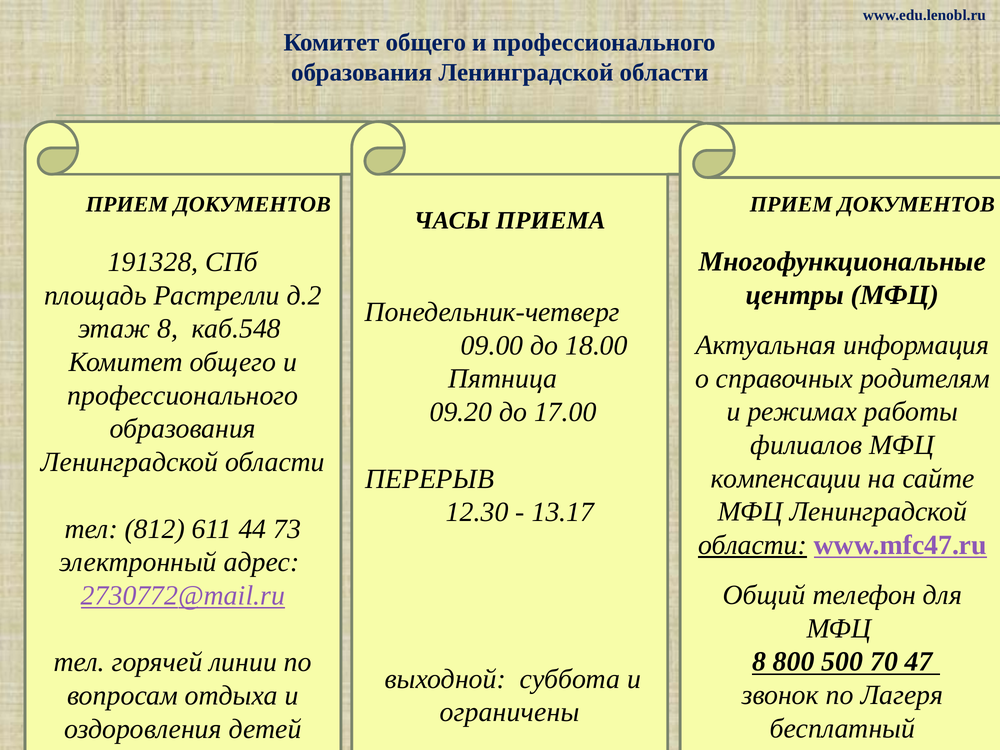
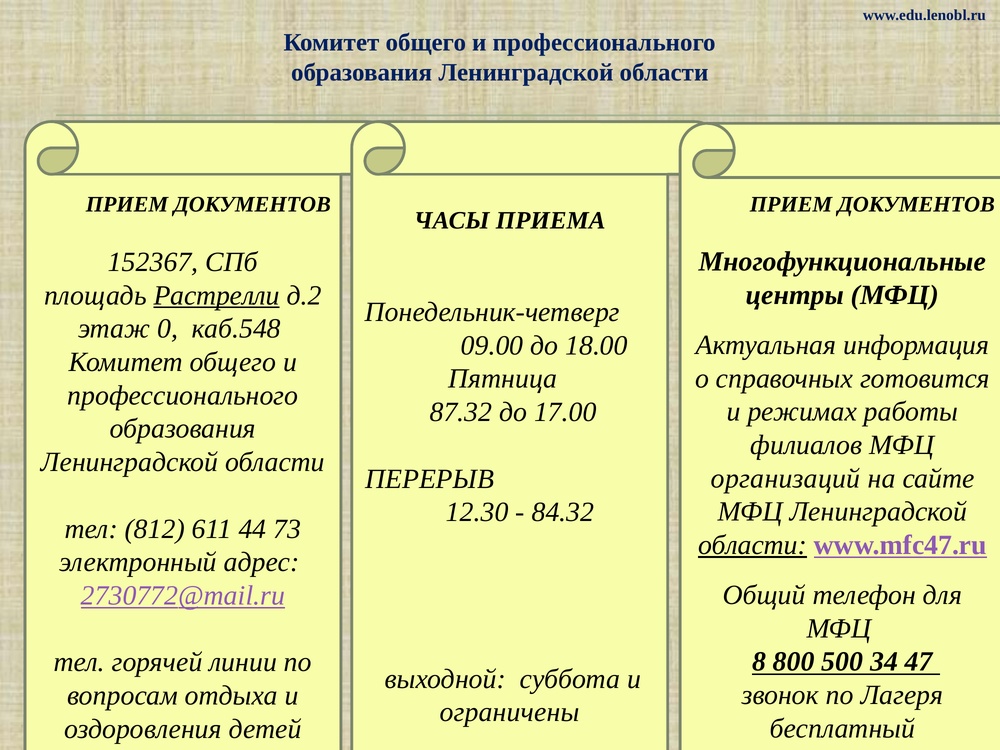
191328: 191328 -> 152367
Растрелли underline: none -> present
этаж 8: 8 -> 0
родителям: родителям -> готовится
09.20: 09.20 -> 87.32
компенсации: компенсации -> организаций
13.17: 13.17 -> 84.32
70 at (884, 662): 70 -> 34
